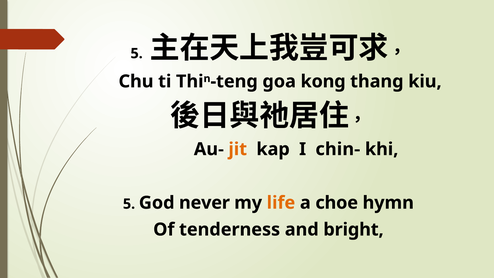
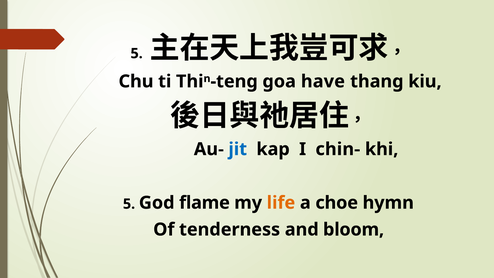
kong: kong -> have
jit colour: orange -> blue
never: never -> flame
bright: bright -> bloom
